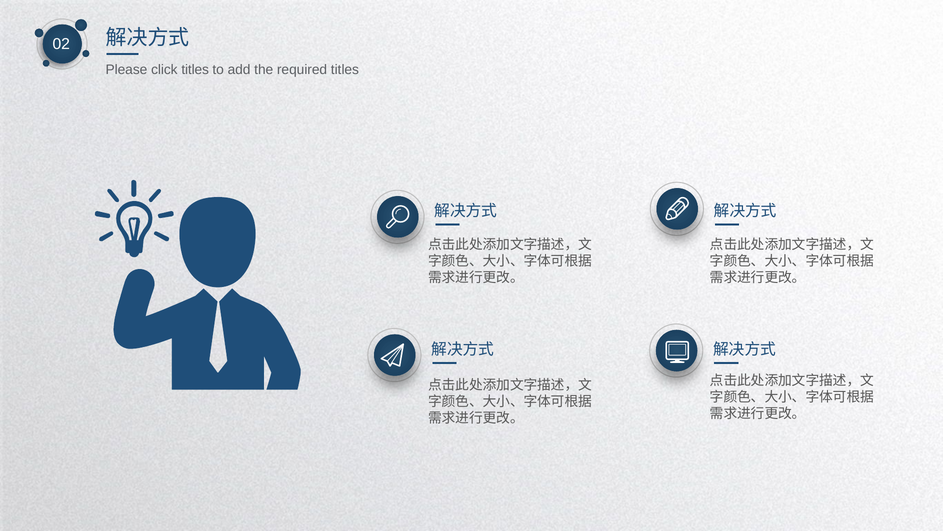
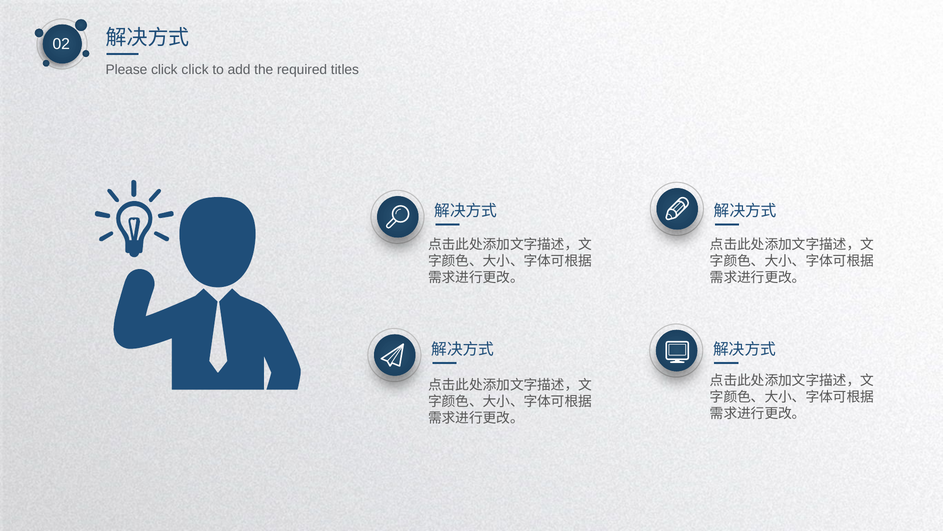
click titles: titles -> click
